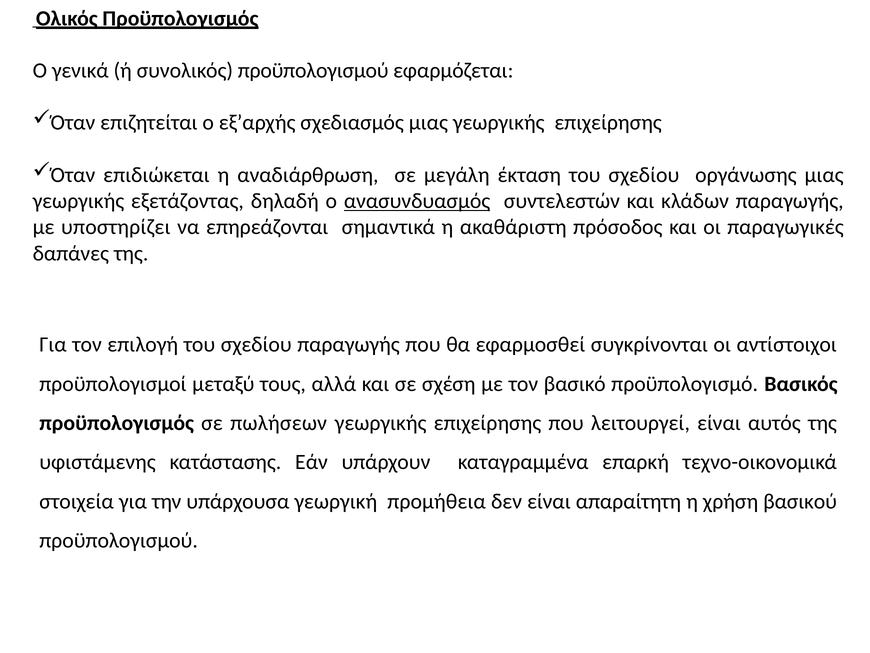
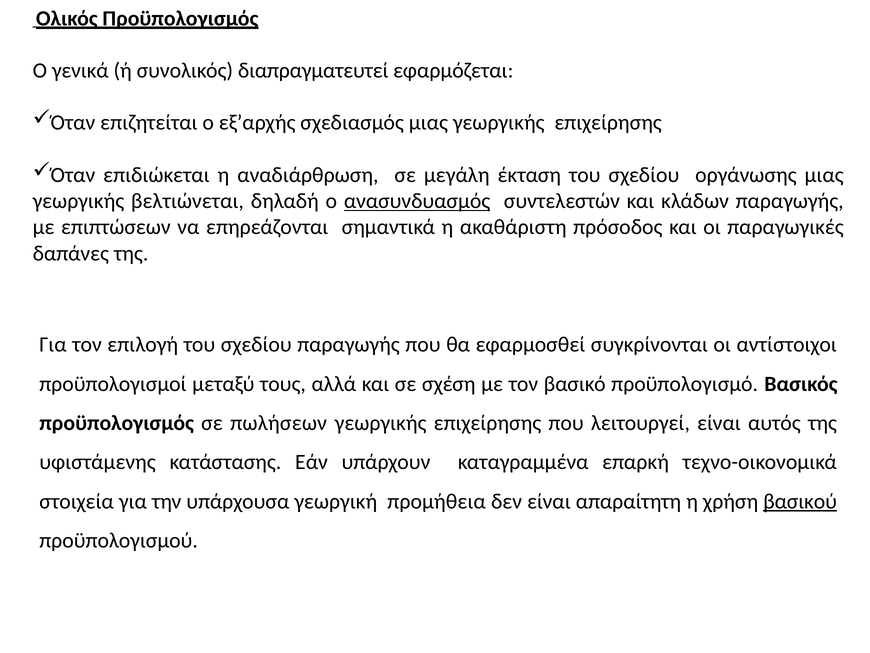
συνολικός προϋπολογισμού: προϋπολογισμού -> διαπραγματευτεί
εξετάζοντας: εξετάζοντας -> βελτιώνεται
υποστηρίζει: υποστηρίζει -> επιπτώσεων
βασικού underline: none -> present
